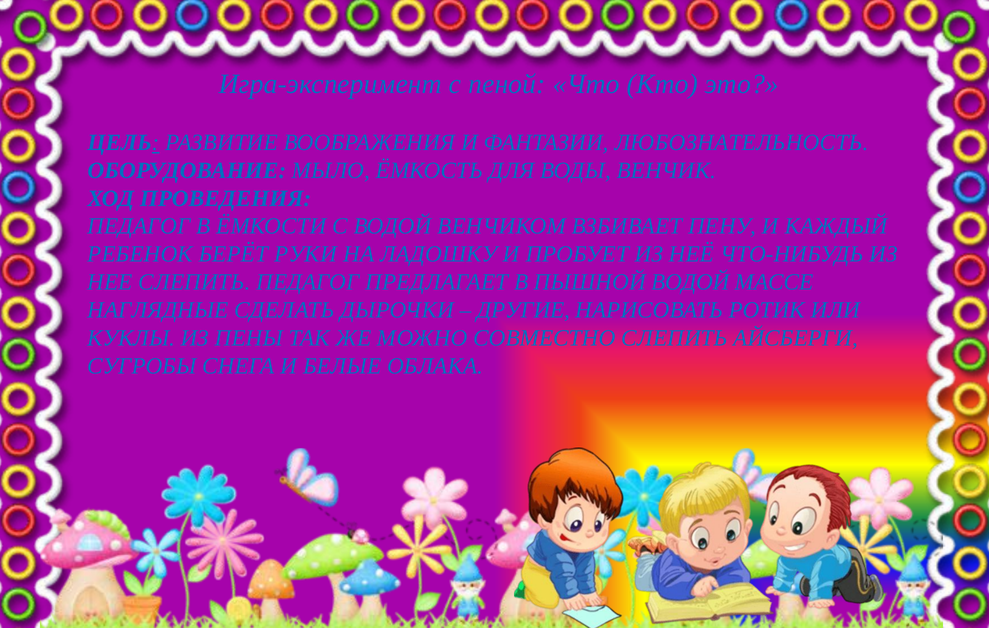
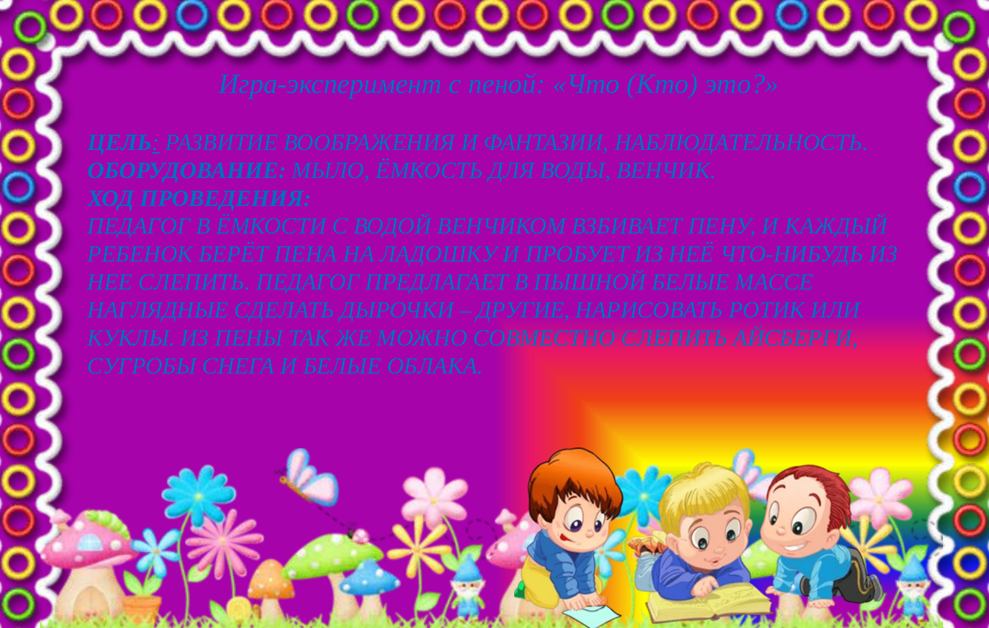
ЛЮБОЗНАТЕЛЬНОСТЬ: ЛЮБОЗНАТЕЛЬНОСТЬ -> НАБЛЮДАТЕЛЬНОСТЬ
РУКИ: РУКИ -> ПЕНА
ПЫШНОЙ ВОДОЙ: ВОДОЙ -> БЕЛЫЕ
